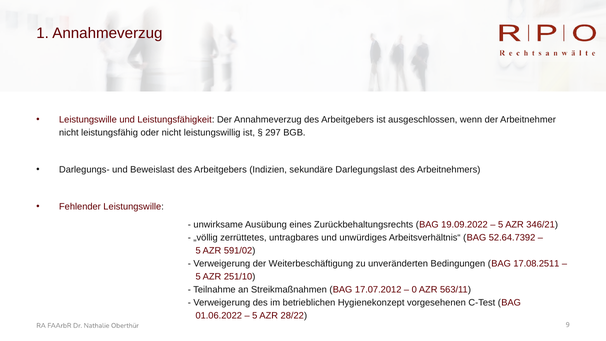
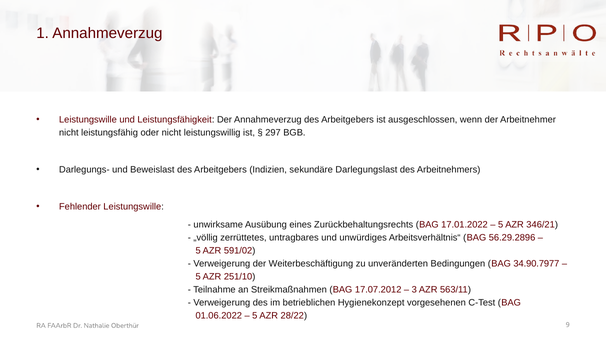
19.09.2022: 19.09.2022 -> 17.01.2022
52.64.7392: 52.64.7392 -> 56.29.2896
17.08.2511: 17.08.2511 -> 34.90.7977
0: 0 -> 3
